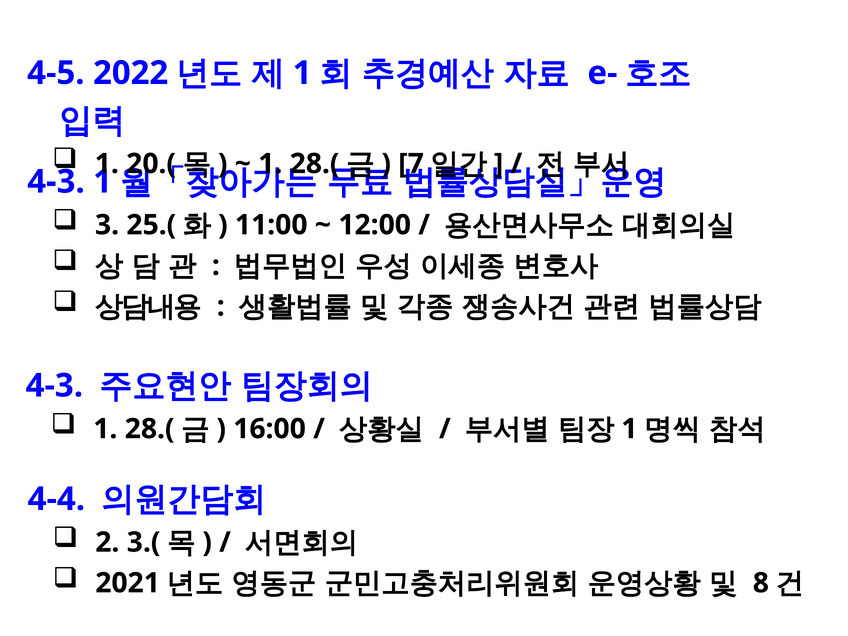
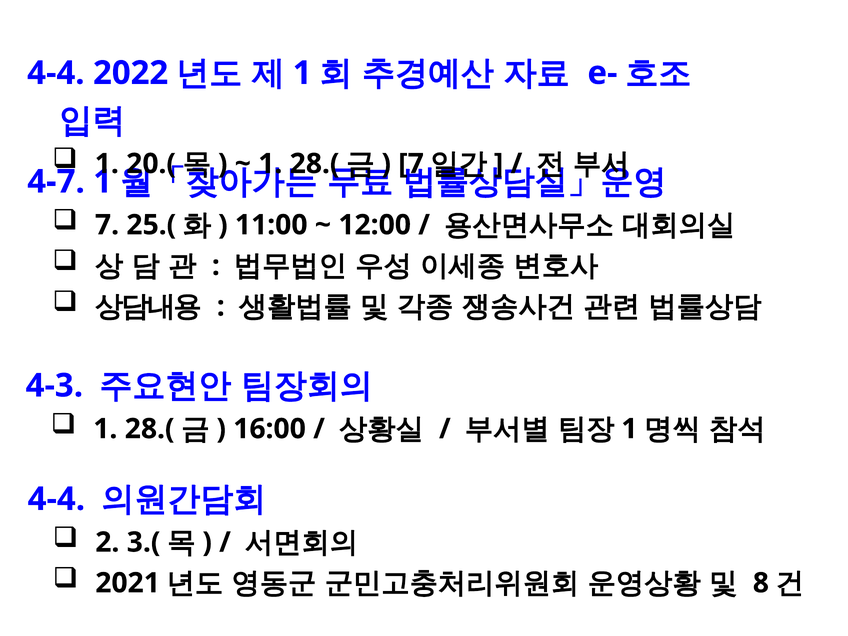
4-5 at (56, 73): 4-5 -> 4-4
4-3 at (56, 182): 4-3 -> 4-7
3 at (107, 225): 3 -> 7
